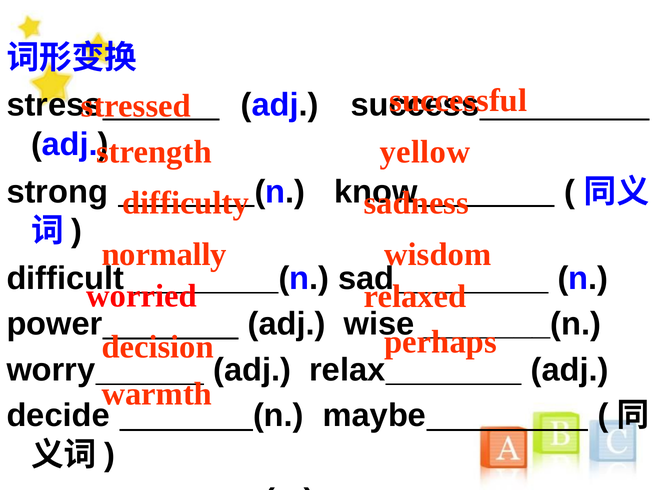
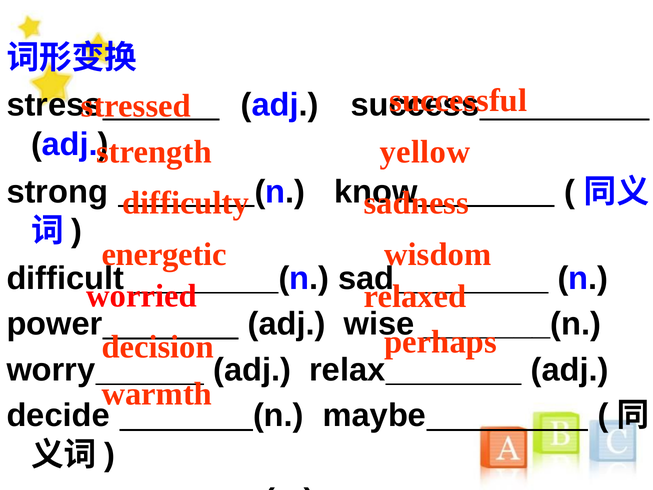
normally: normally -> energetic
